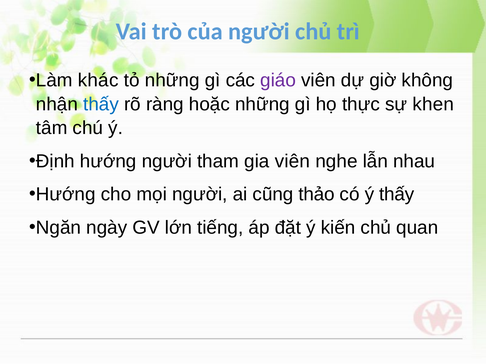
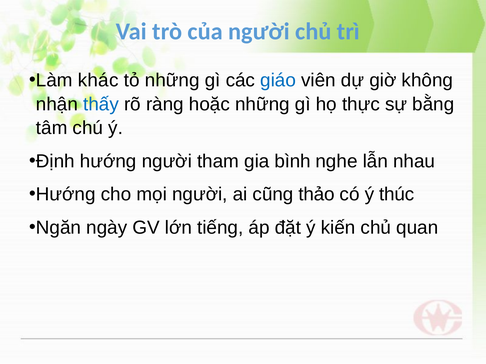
giáo colour: purple -> blue
khen: khen -> bằng
gia viên: viên -> bình
ý thấy: thấy -> thúc
